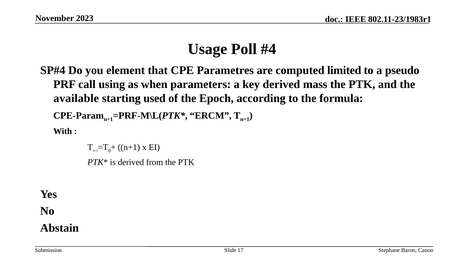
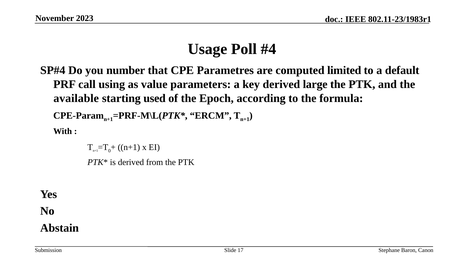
element: element -> number
pseudo: pseudo -> default
when: when -> value
mass: mass -> large
